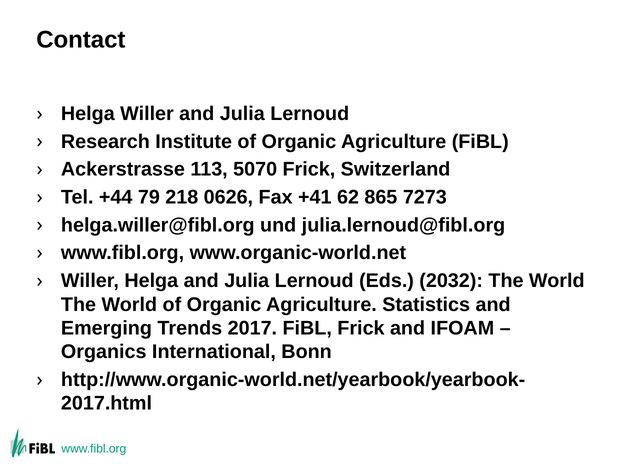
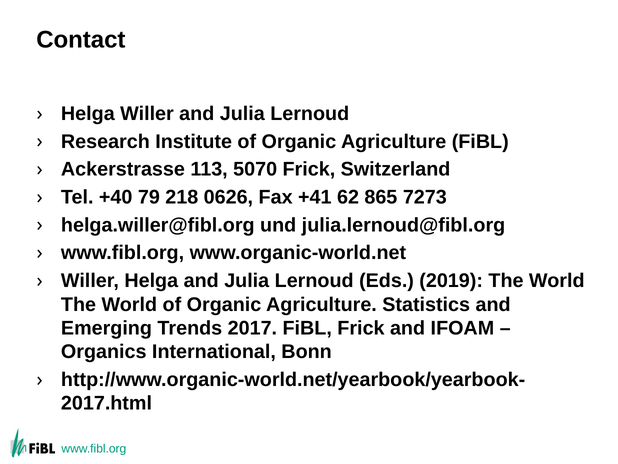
+44: +44 -> +40
2032: 2032 -> 2019
